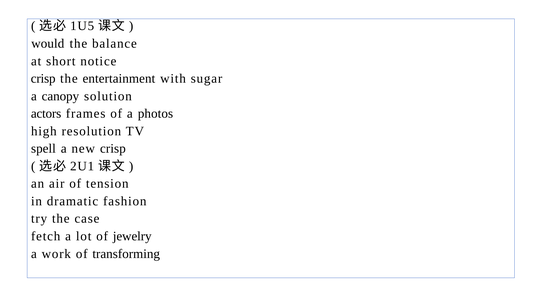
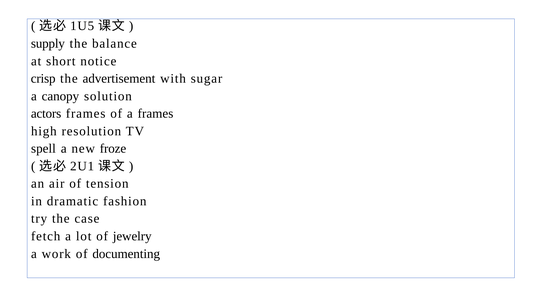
would: would -> supply
entertainment: entertainment -> advertisement
a photos: photos -> frames
new crisp: crisp -> froze
transforming: transforming -> documenting
